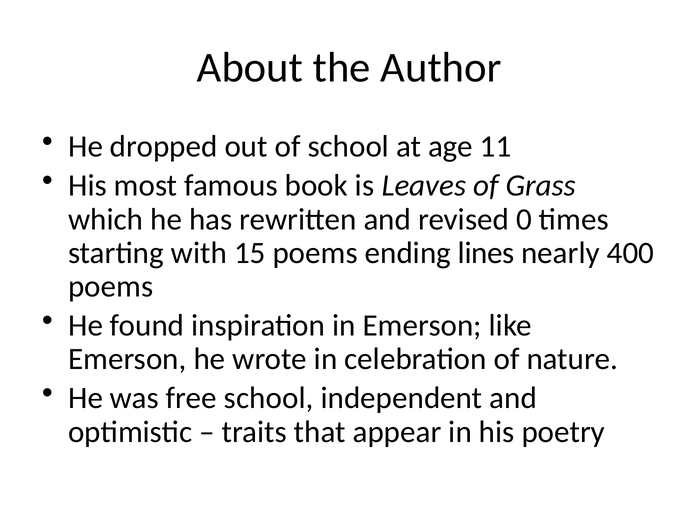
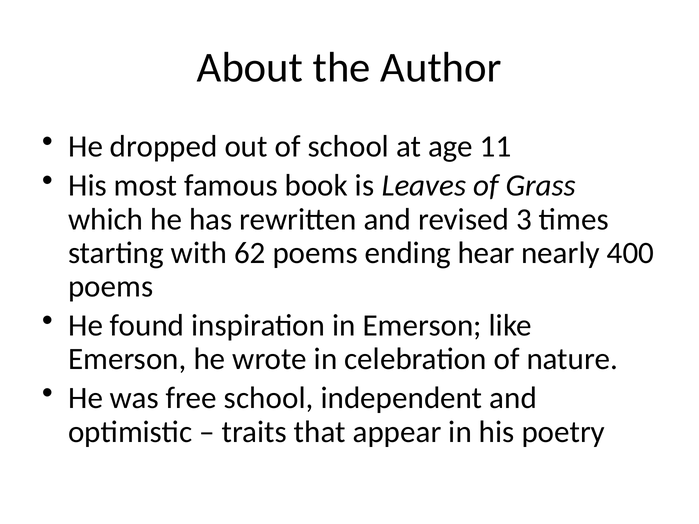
0: 0 -> 3
15: 15 -> 62
lines: lines -> hear
